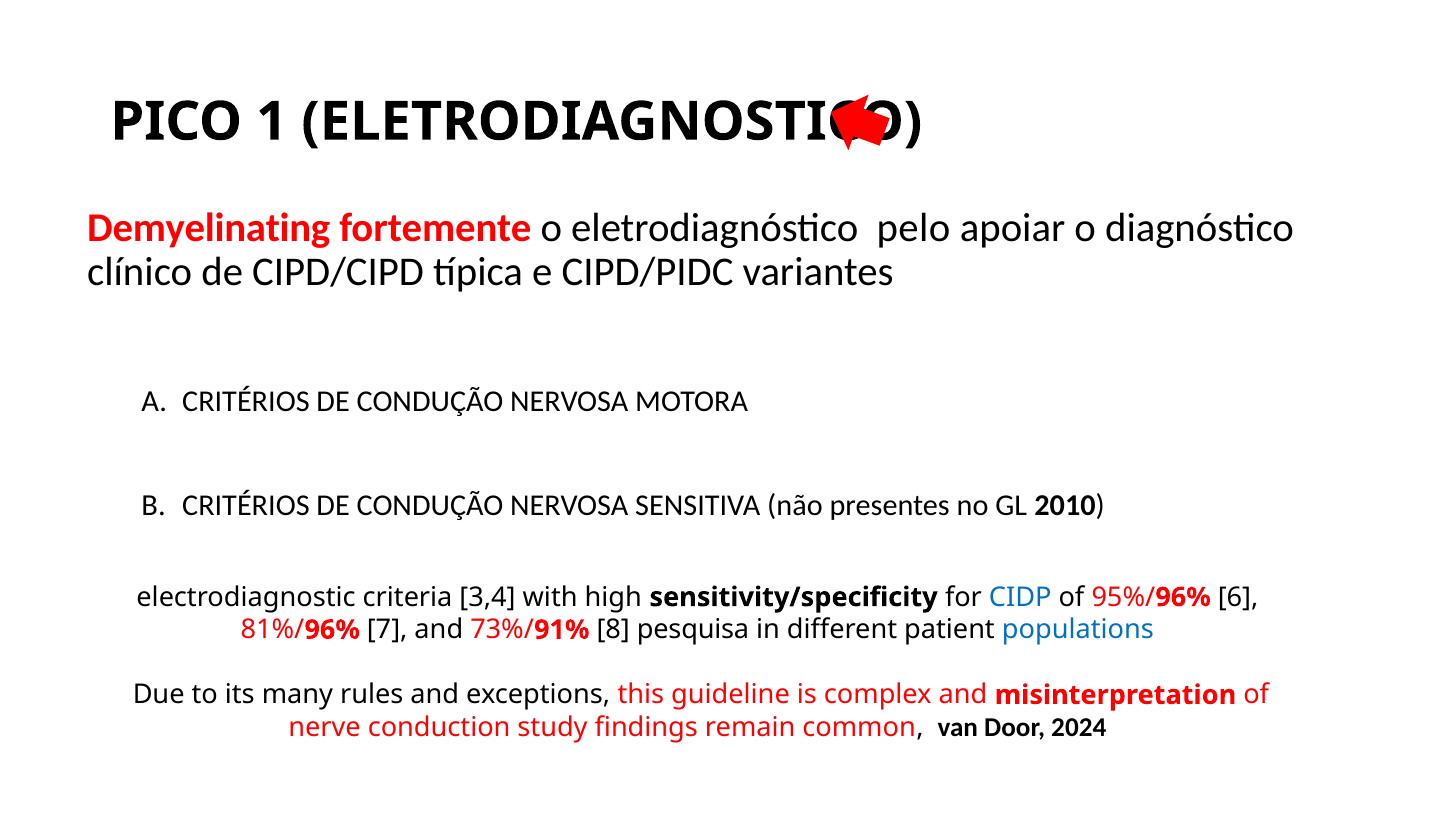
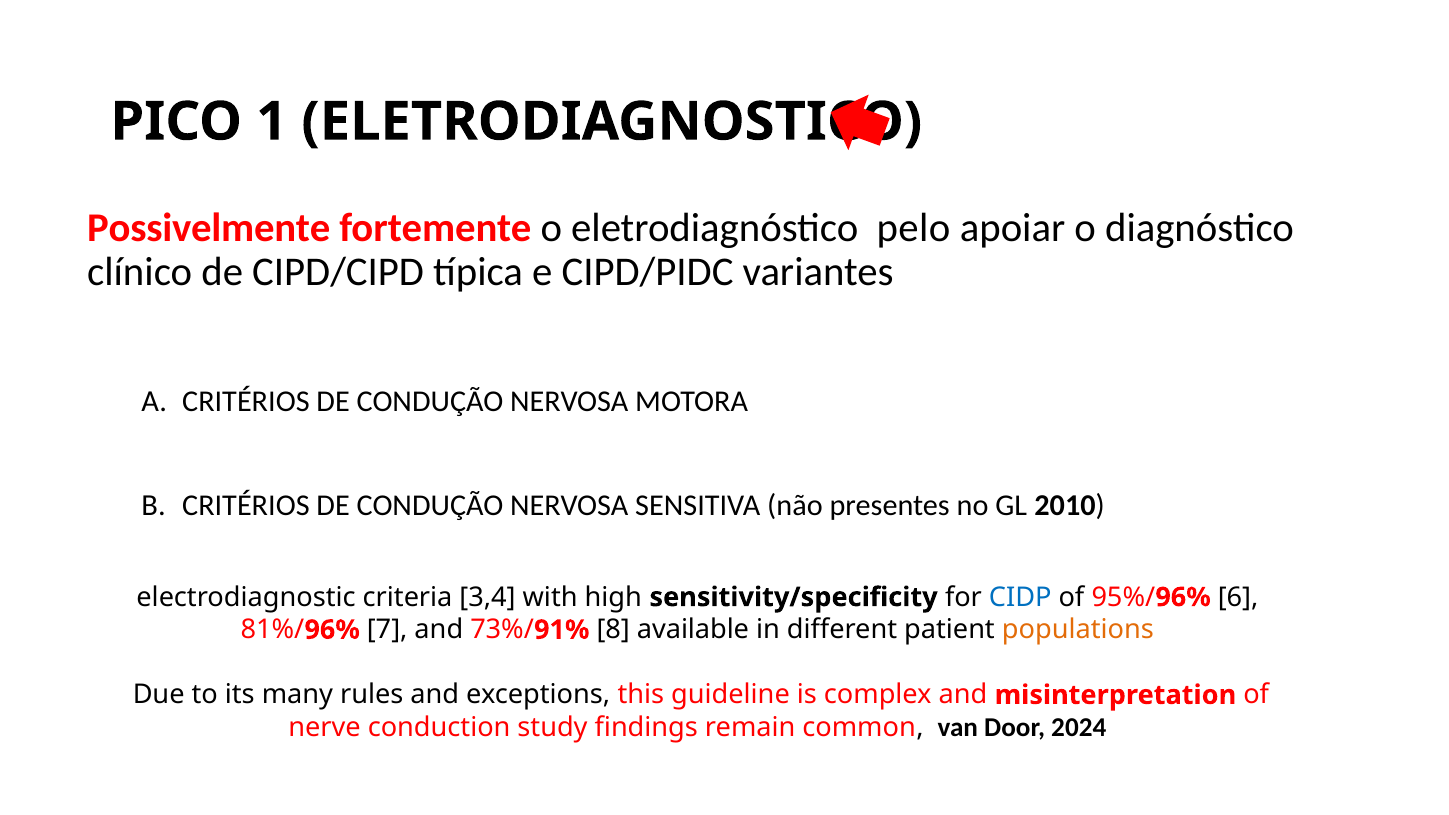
Demyelinating: Demyelinating -> Possivelmente
pesquisa: pesquisa -> available
populations colour: blue -> orange
